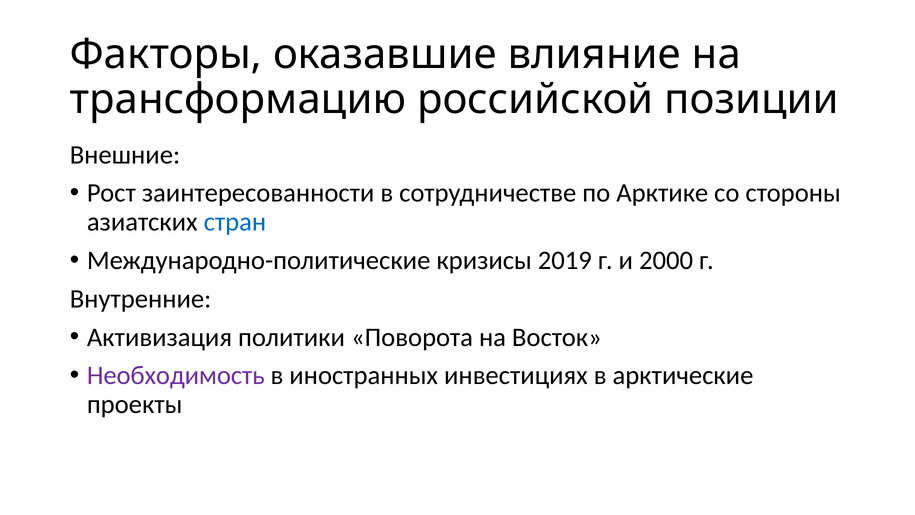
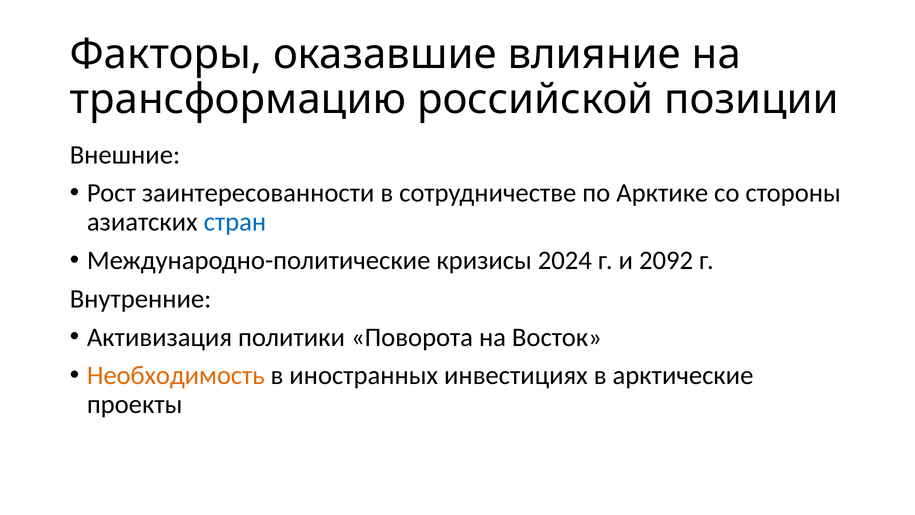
2019: 2019 -> 2024
2000: 2000 -> 2092
Необходимость colour: purple -> orange
